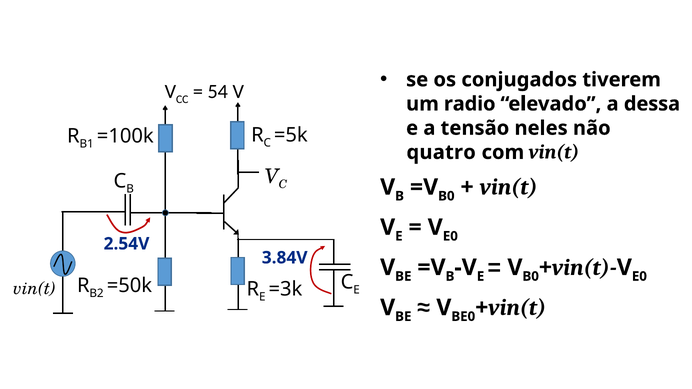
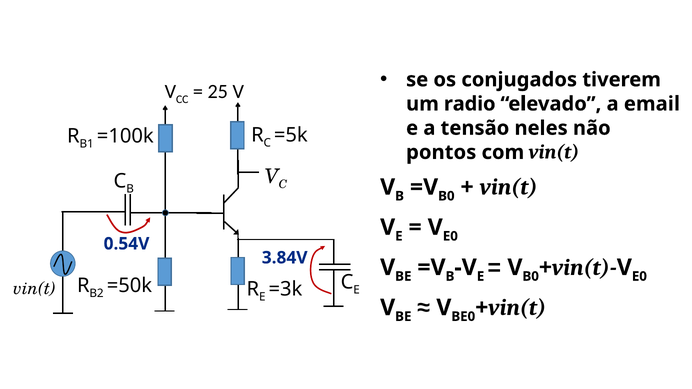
54: 54 -> 25
dessa: dessa -> email
quatro: quatro -> pontos
2.54V: 2.54V -> 0.54V
